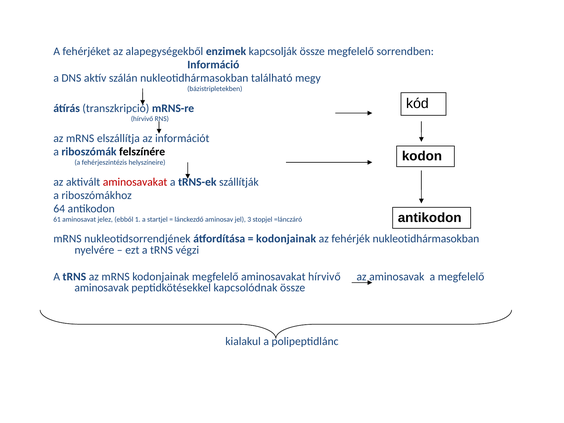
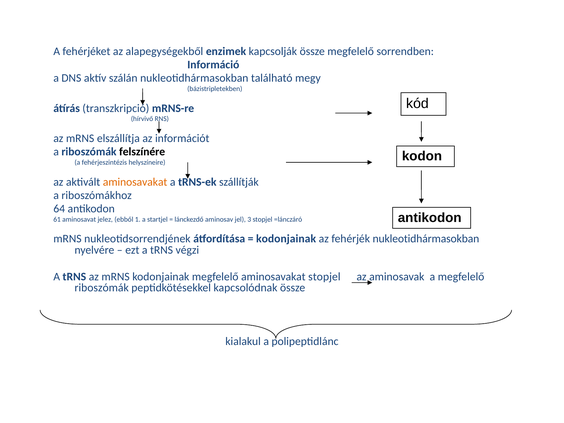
aminosavakat at (135, 182) colour: red -> orange
aminosavakat hírvivő: hírvivő -> stopjel
aminosavak at (102, 288): aminosavak -> riboszómák
